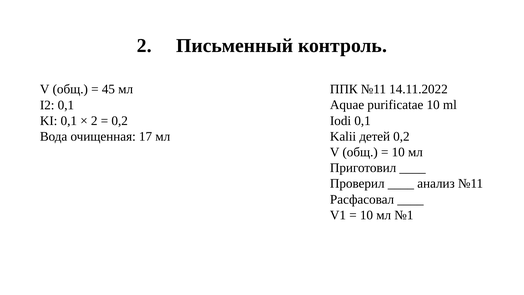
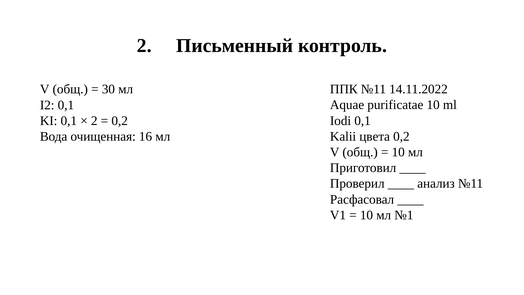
45: 45 -> 30
детей: детей -> цвета
17: 17 -> 16
